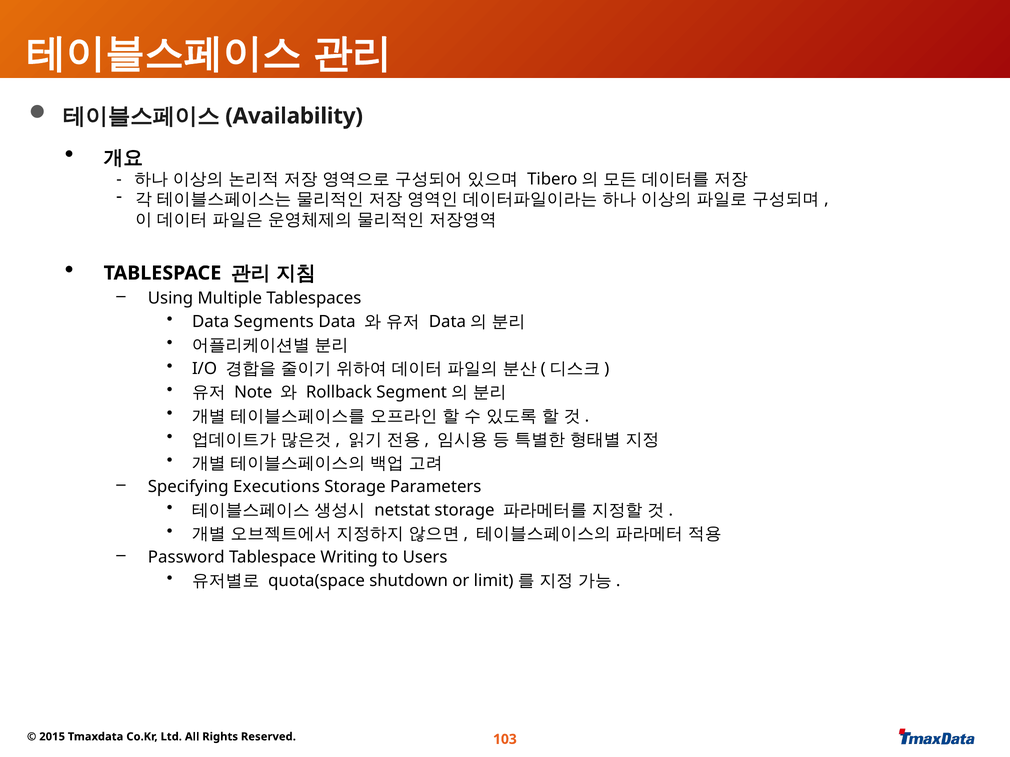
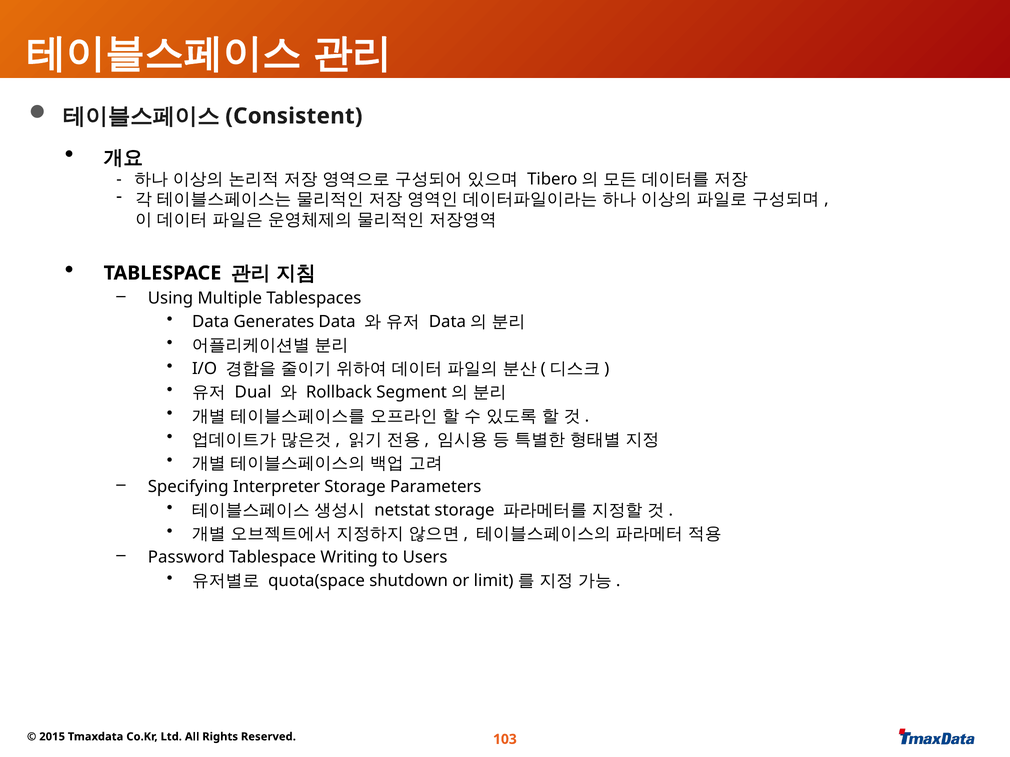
Availability: Availability -> Consistent
Segments: Segments -> Generates
Note: Note -> Dual
Executions: Executions -> Interpreter
